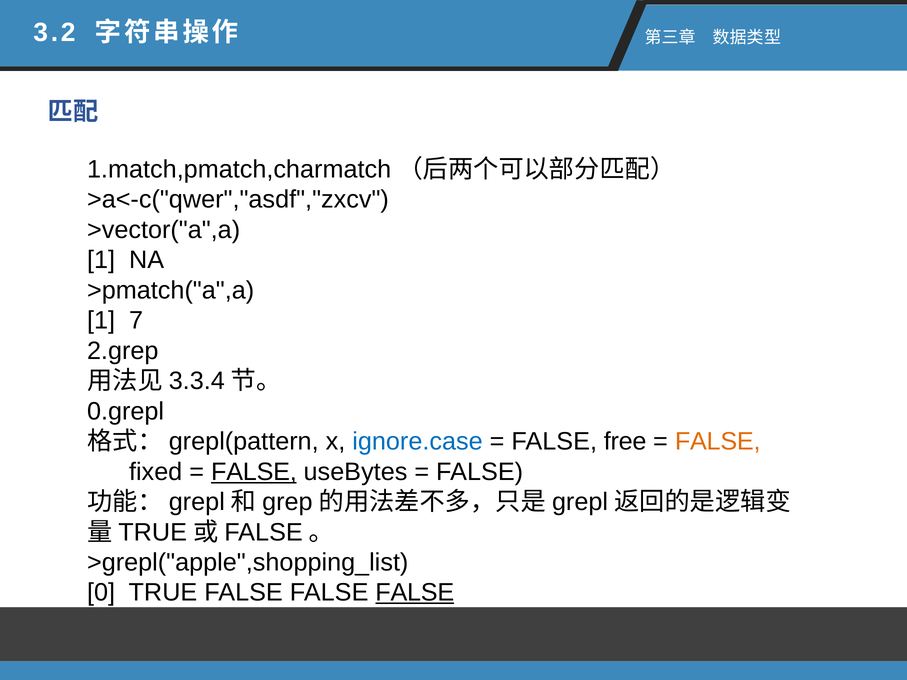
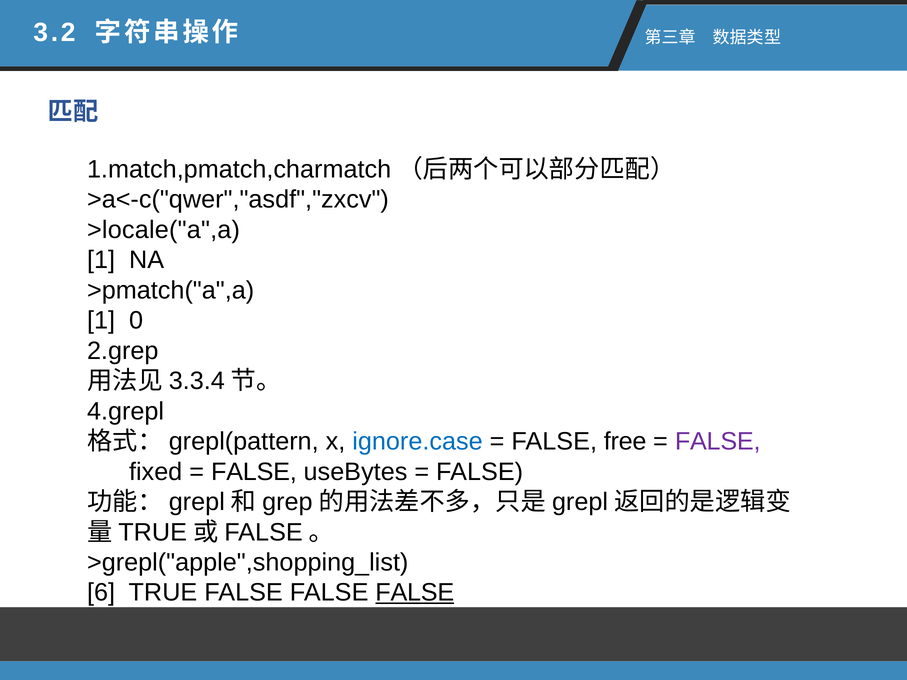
>vector("a",a: >vector("a",a -> >locale("a",a
7: 7 -> 0
0.grepl: 0.grepl -> 4.grepl
FALSE at (718, 442) colour: orange -> purple
FALSE at (254, 472) underline: present -> none
0: 0 -> 6
